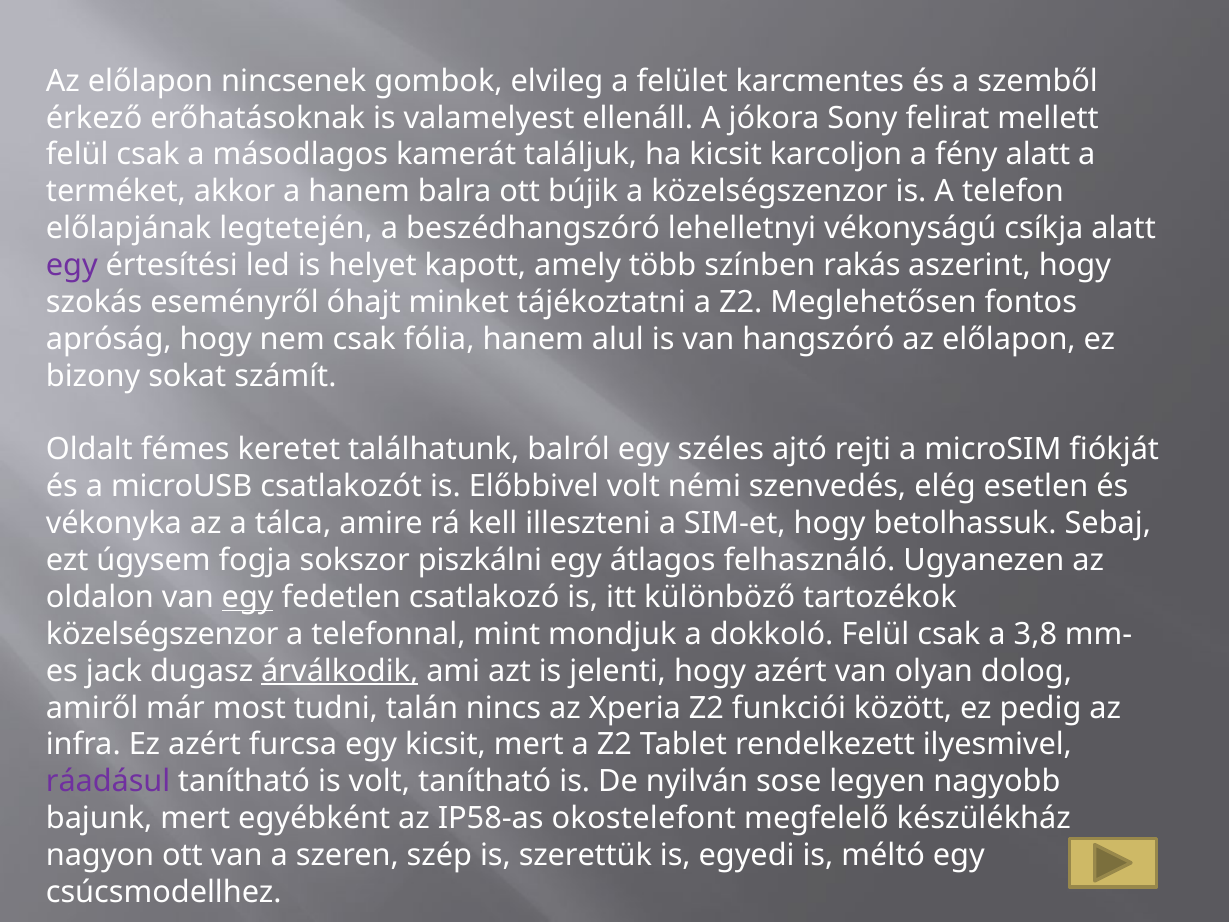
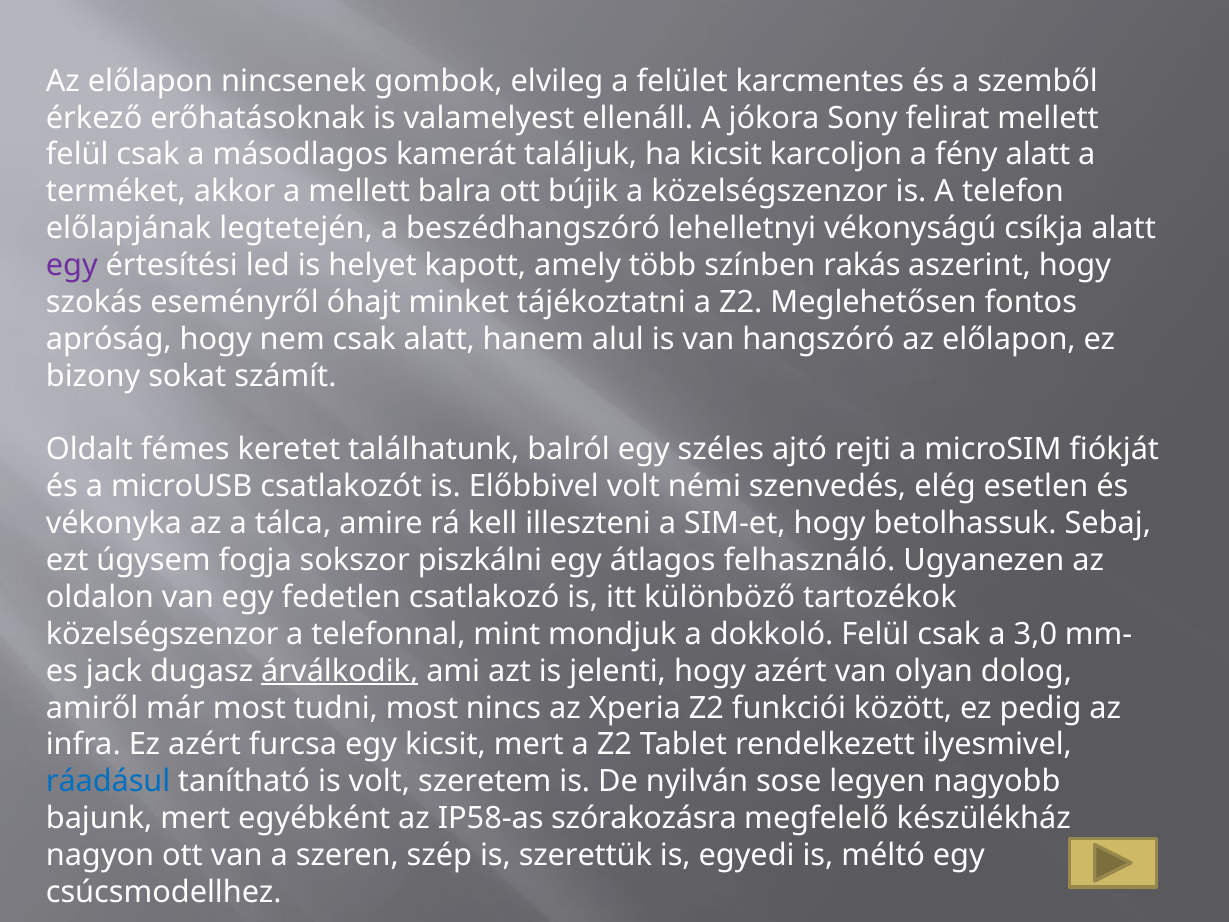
a hanem: hanem -> mellett
csak fólia: fólia -> alatt
egy at (248, 597) underline: present -> none
3,8: 3,8 -> 3,0
tudni talán: talán -> most
ráadásul colour: purple -> blue
volt tanítható: tanítható -> szeretem
okostelefont: okostelefont -> szórakozásra
